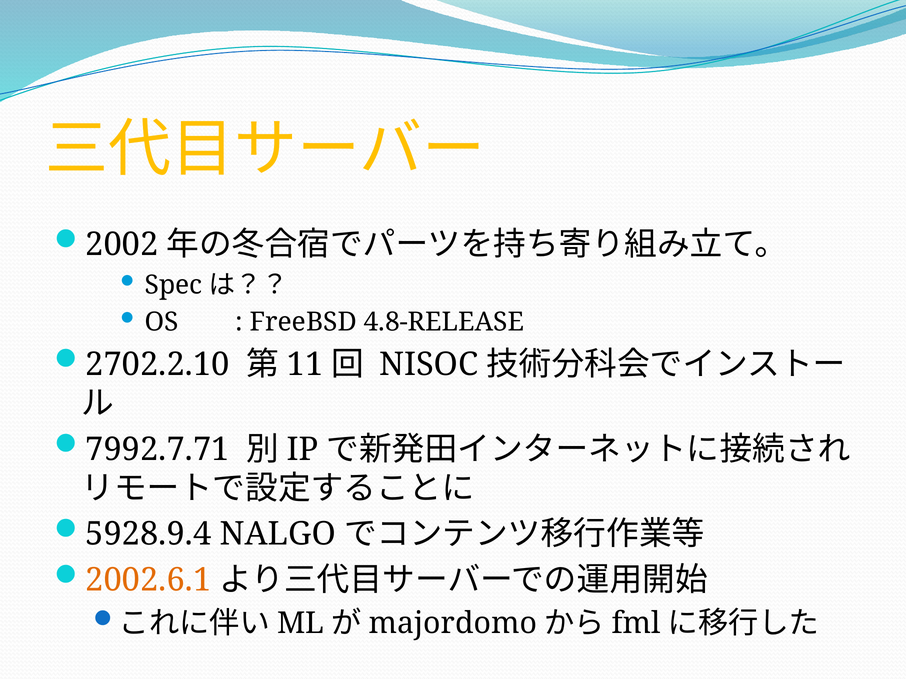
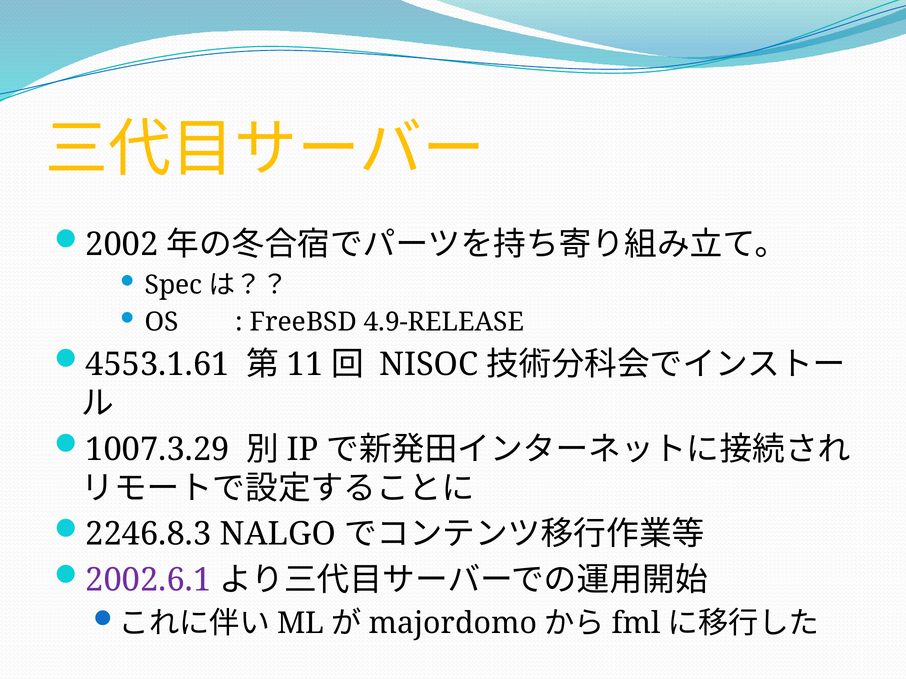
4.8-RELEASE: 4.8-RELEASE -> 4.9-RELEASE
2702.2.10: 2702.2.10 -> 4553.1.61
7992.7.71: 7992.7.71 -> 1007.3.29
5928.9.4: 5928.9.4 -> 2246.8.3
2002.6.1 colour: orange -> purple
